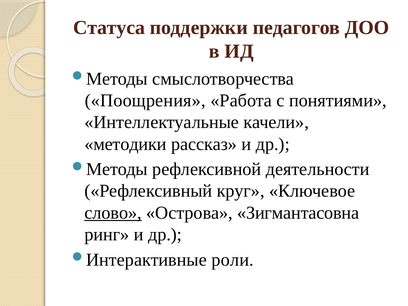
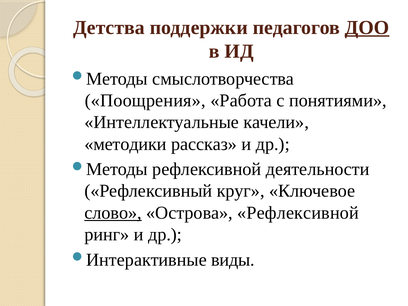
Статуса: Статуса -> Детства
ДОО underline: none -> present
Острова Зигмантасовна: Зигмантасовна -> Рефлексивной
роли: роли -> виды
